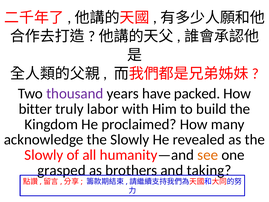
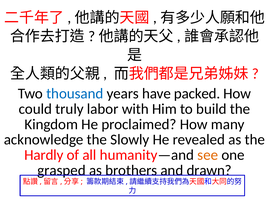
thousand colour: purple -> blue
bitter: bitter -> could
Slowly at (44, 155): Slowly -> Hardly
taking: taking -> drawn
